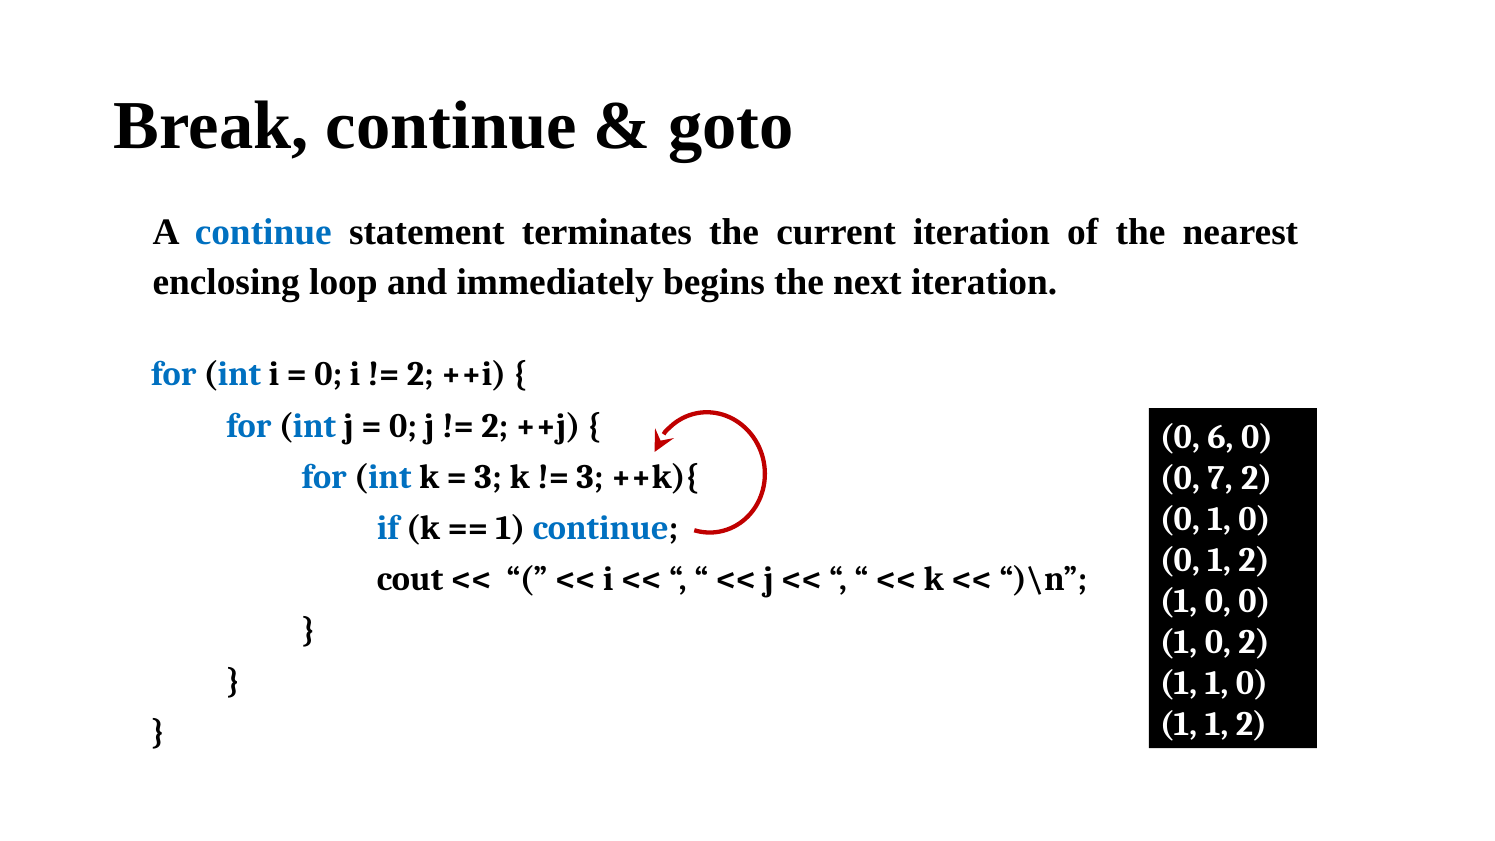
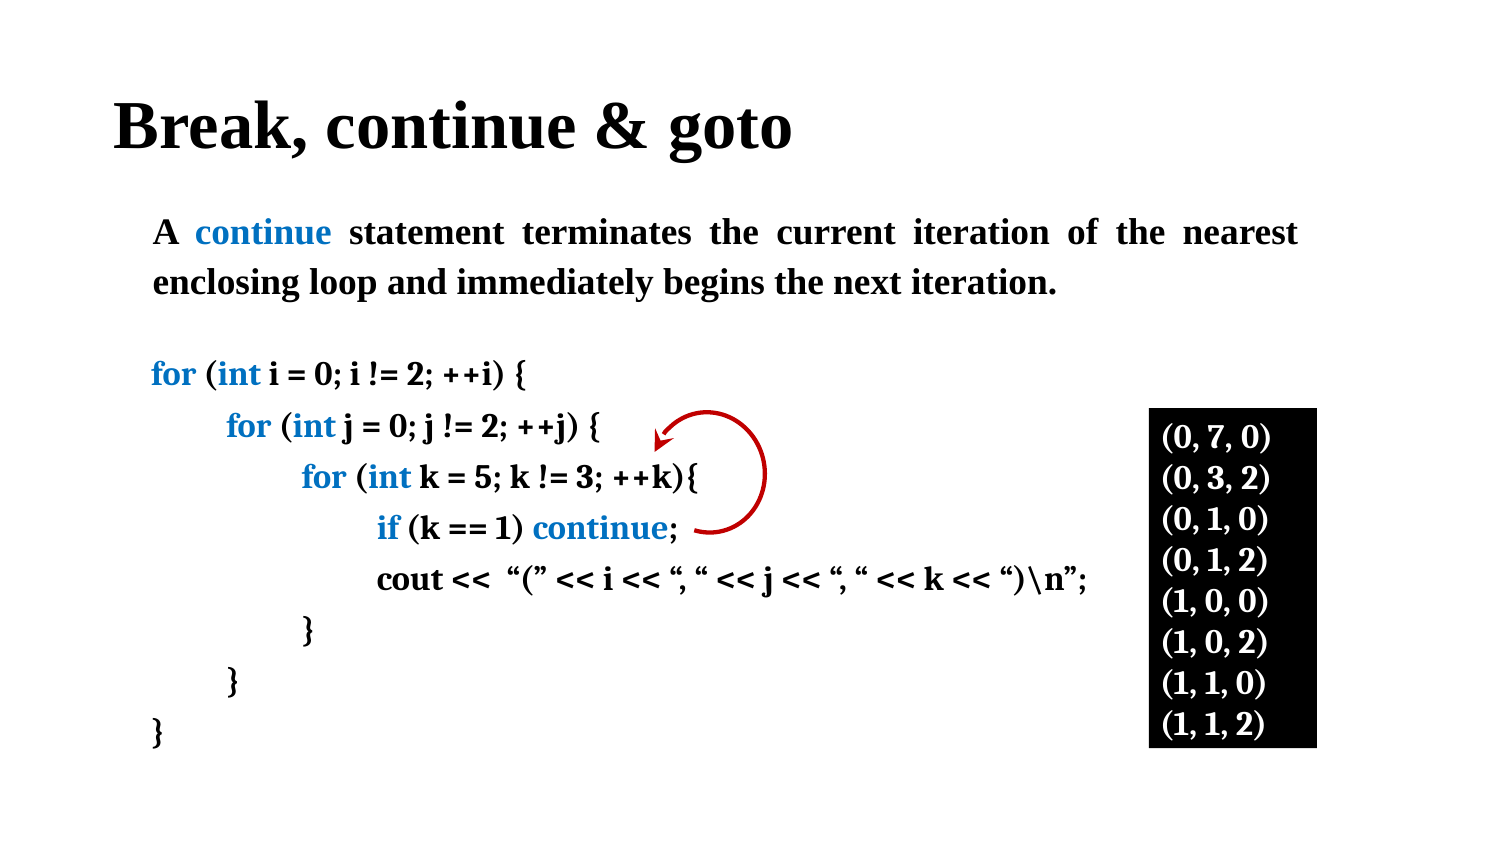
6: 6 -> 7
3 at (488, 477): 3 -> 5
0 7: 7 -> 3
